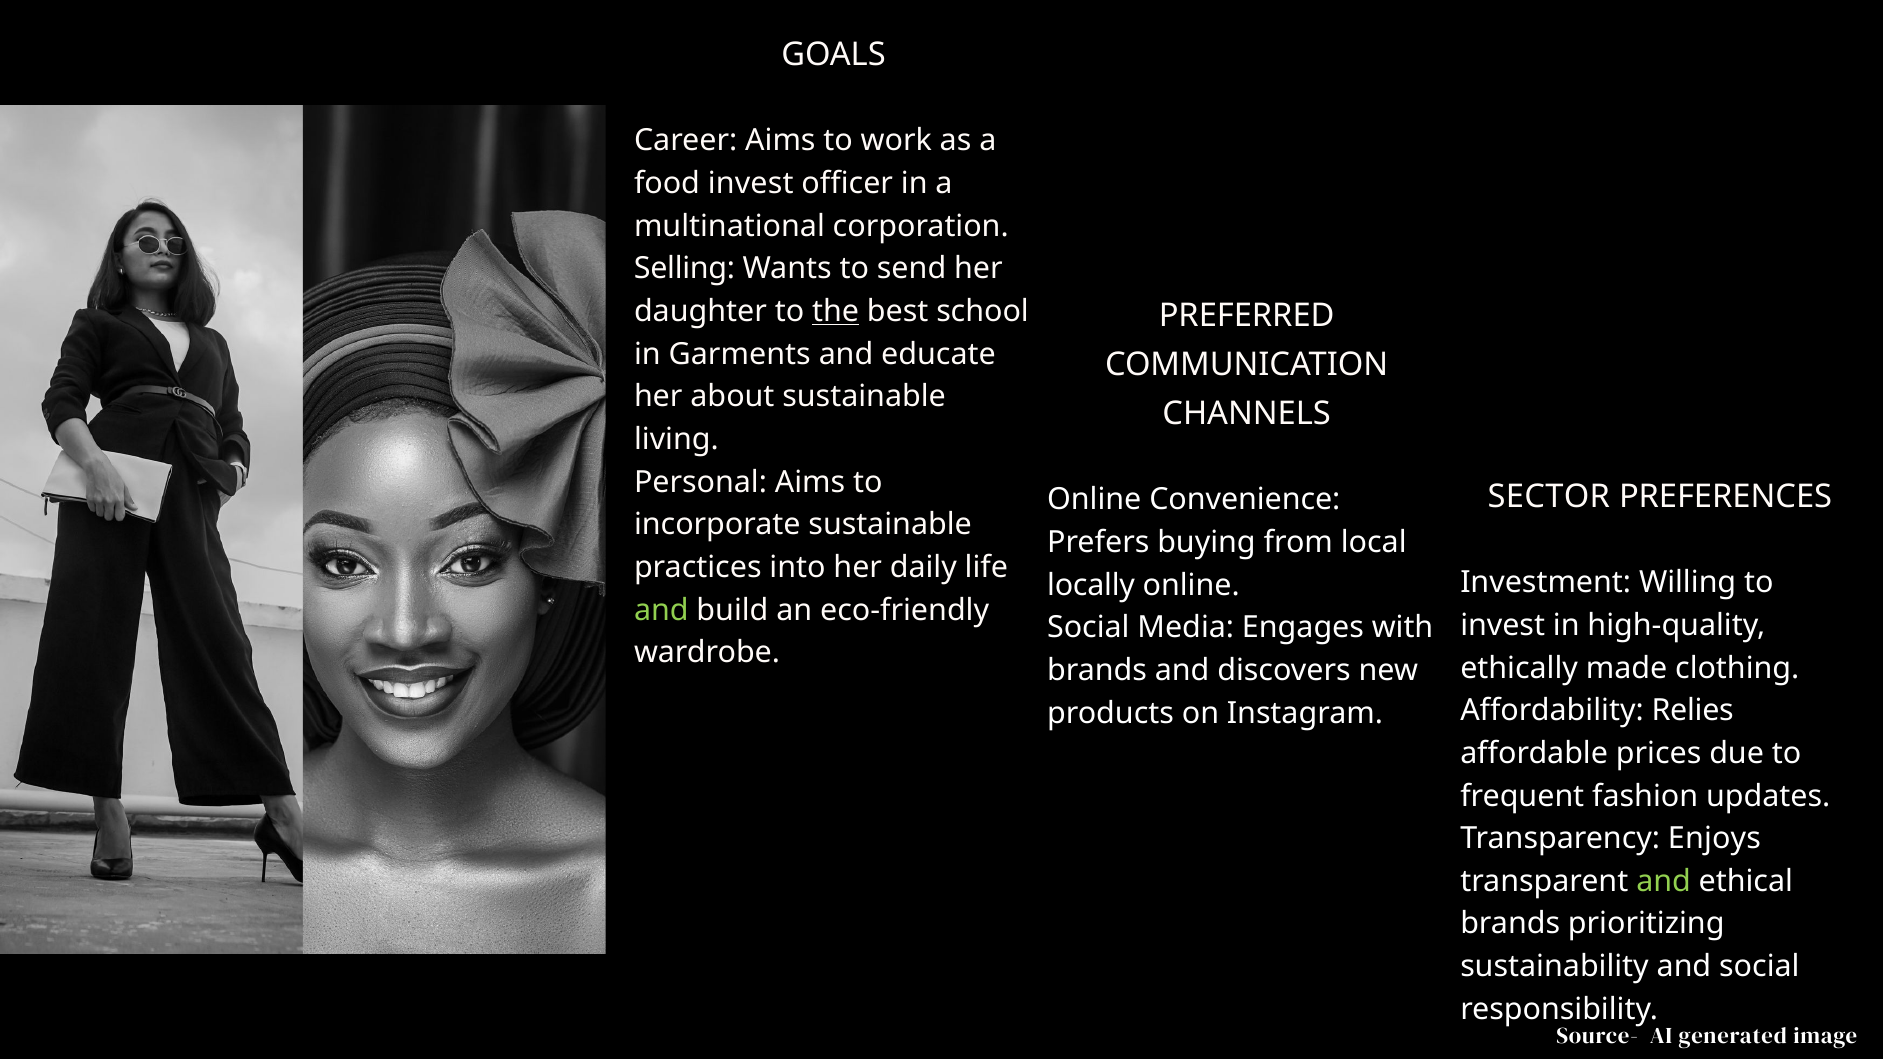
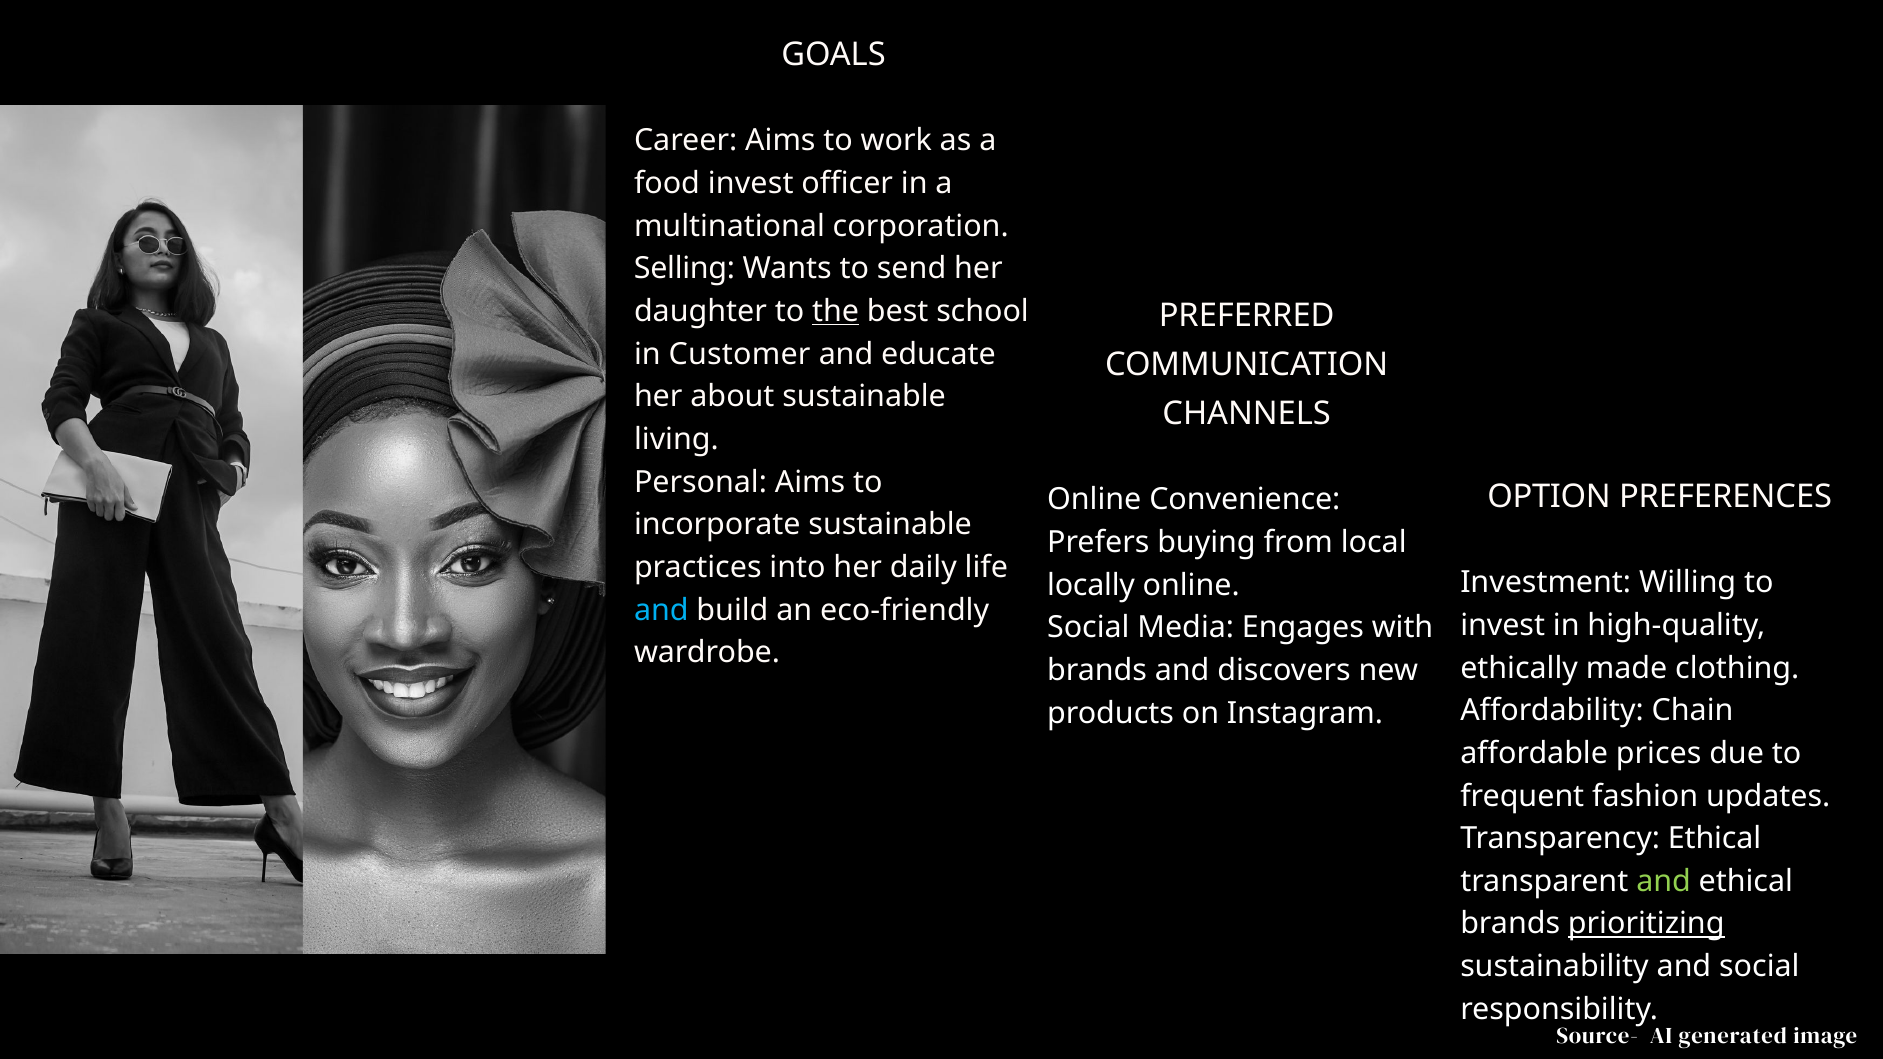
Garments: Garments -> Customer
SECTOR: SECTOR -> OPTION
and at (661, 610) colour: light green -> light blue
Relies: Relies -> Chain
Transparency Enjoys: Enjoys -> Ethical
prioritizing underline: none -> present
